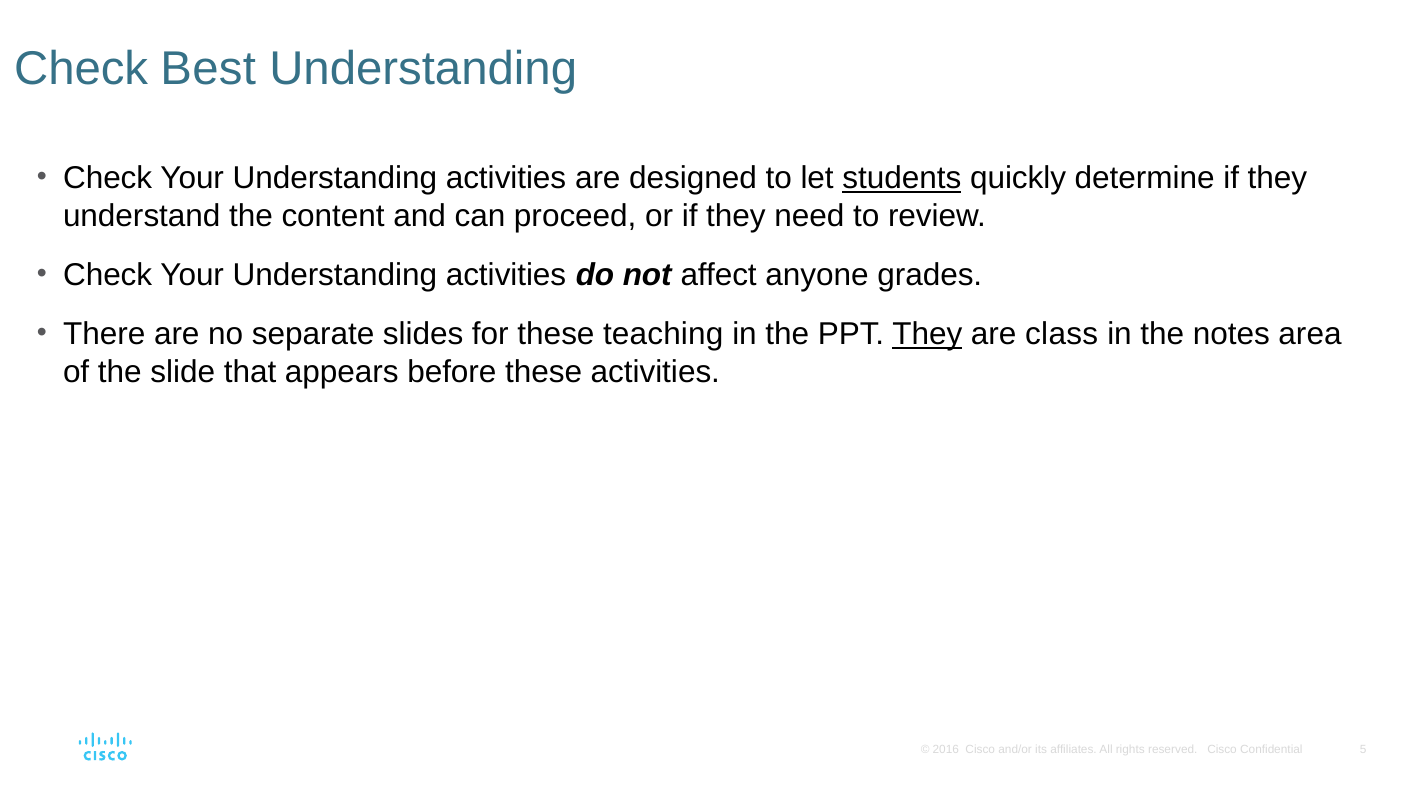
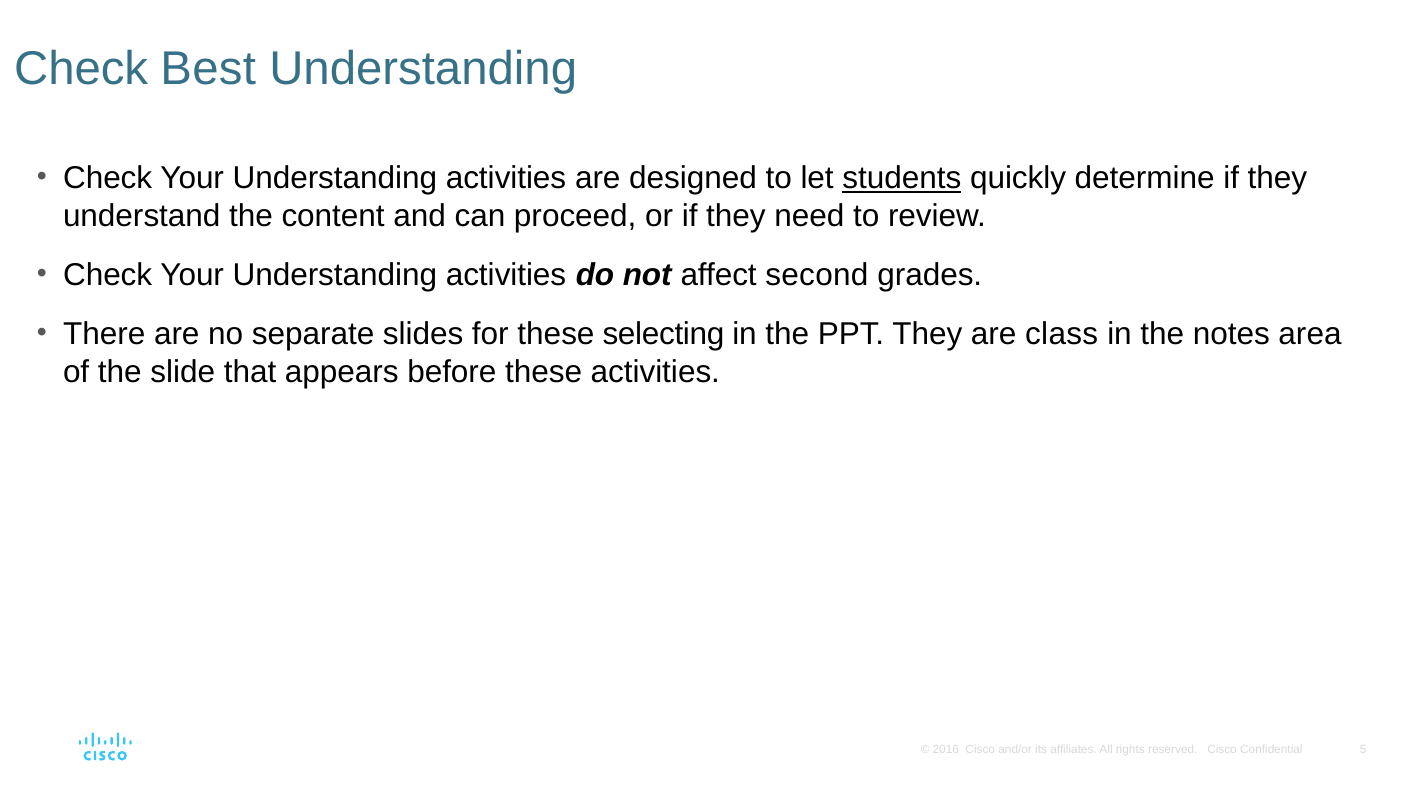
anyone: anyone -> second
teaching: teaching -> selecting
They at (927, 334) underline: present -> none
